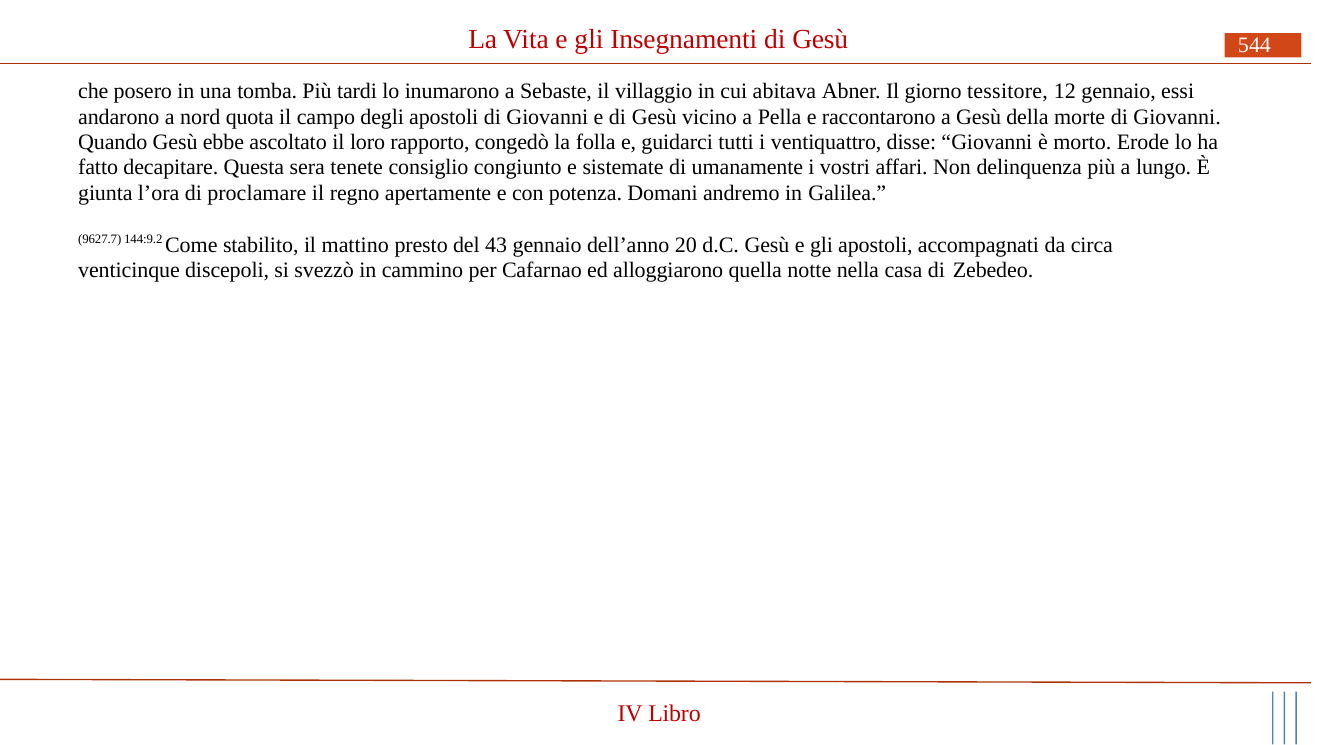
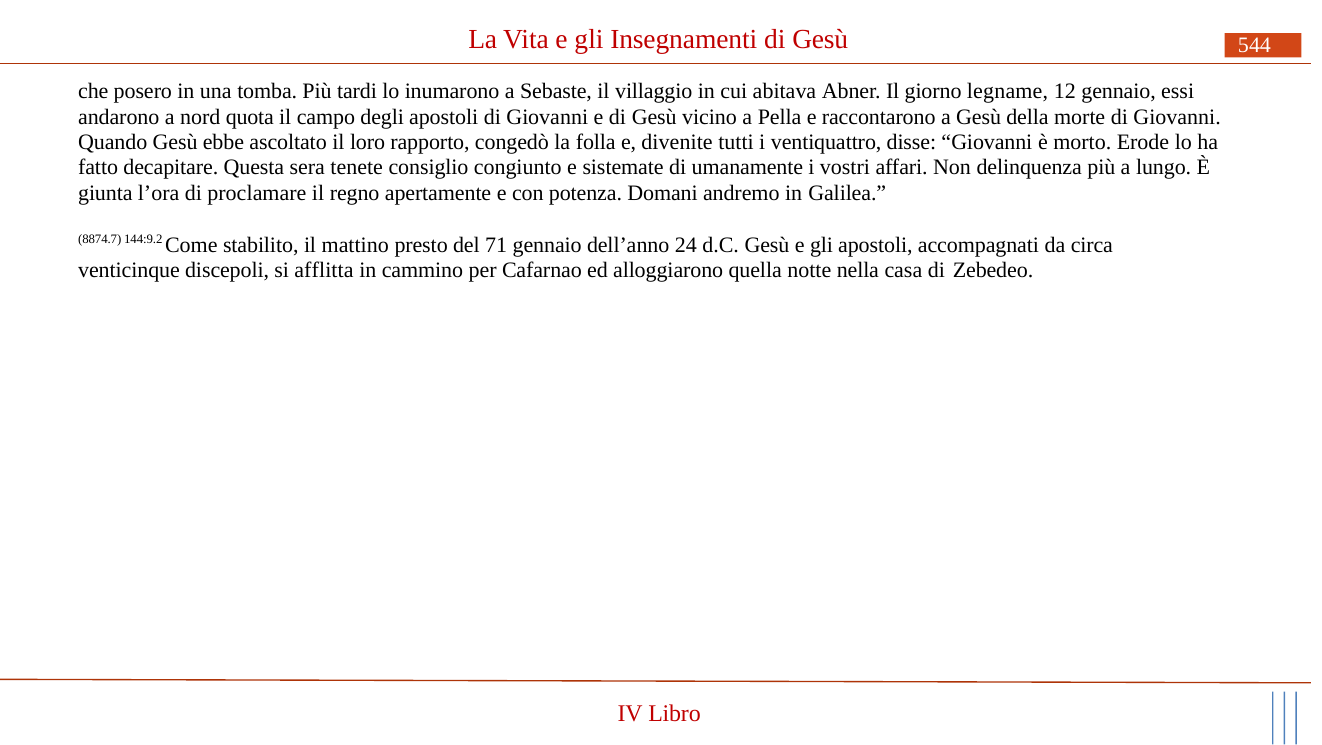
tessitore: tessitore -> legname
guidarci: guidarci -> divenite
9627.7: 9627.7 -> 8874.7
43: 43 -> 71
20: 20 -> 24
svezzò: svezzò -> afflitta
